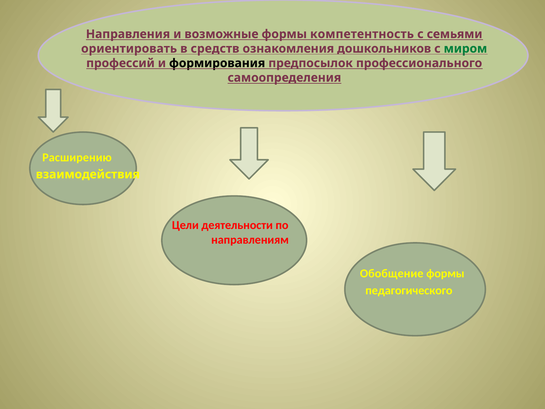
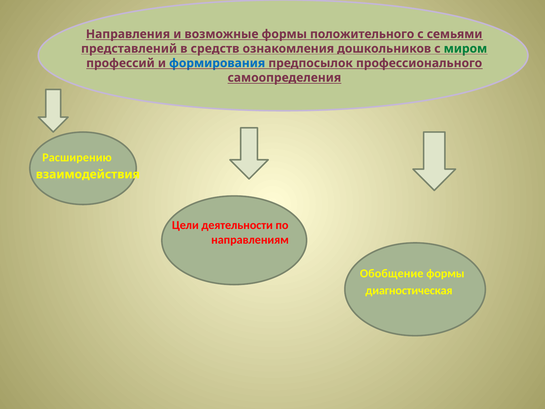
компетентность: компетентность -> положительного
ориентировать: ориентировать -> представлений
формирования colour: black -> blue
педагогического: педагогического -> диагностическая
